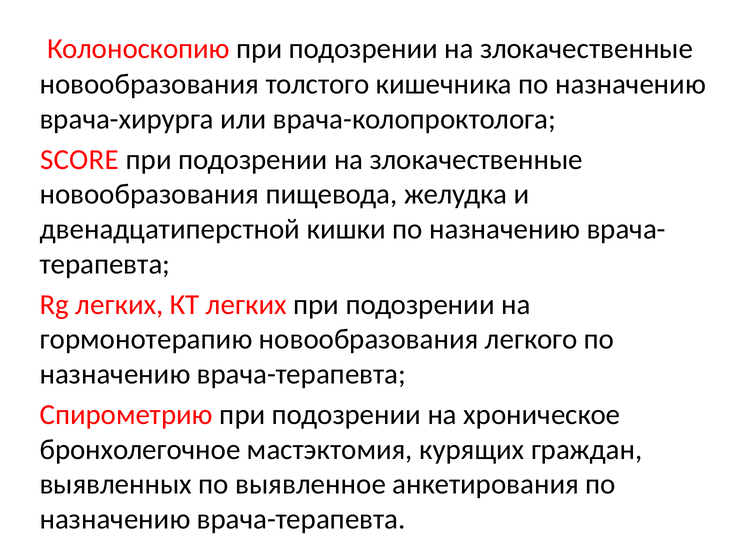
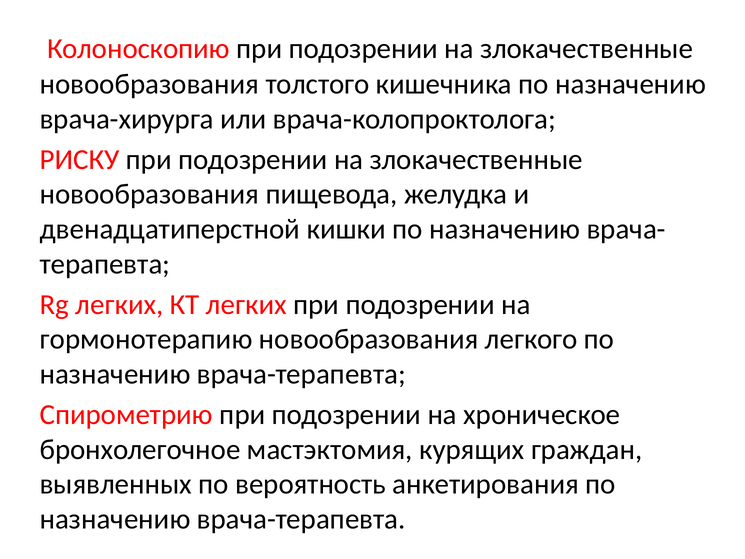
SCORE: SCORE -> РИСКУ
выявленное: выявленное -> вероятность
